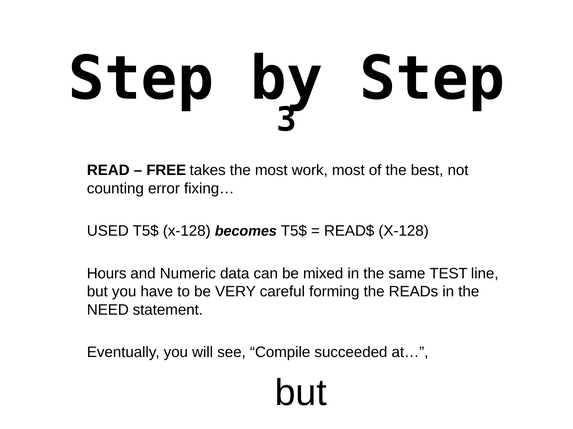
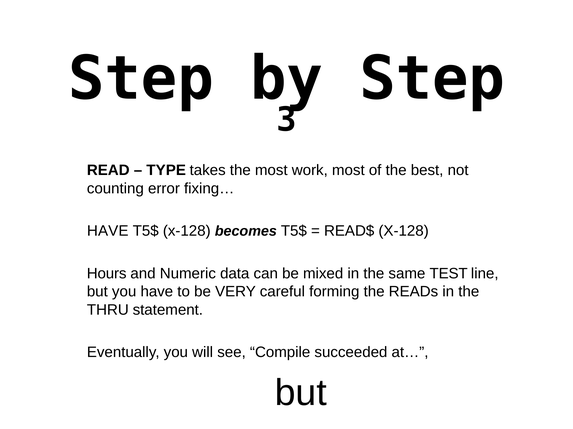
FREE: FREE -> TYPE
USED at (108, 231): USED -> HAVE
NEED: NEED -> THRU
